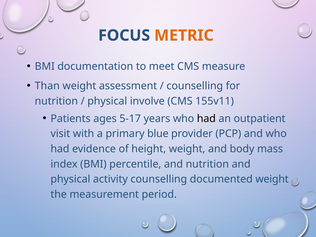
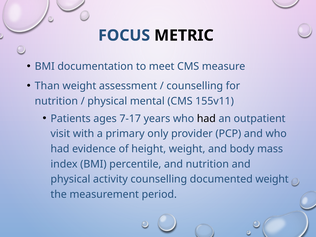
METRIC colour: orange -> black
involve: involve -> mental
5-17: 5-17 -> 7-17
blue: blue -> only
